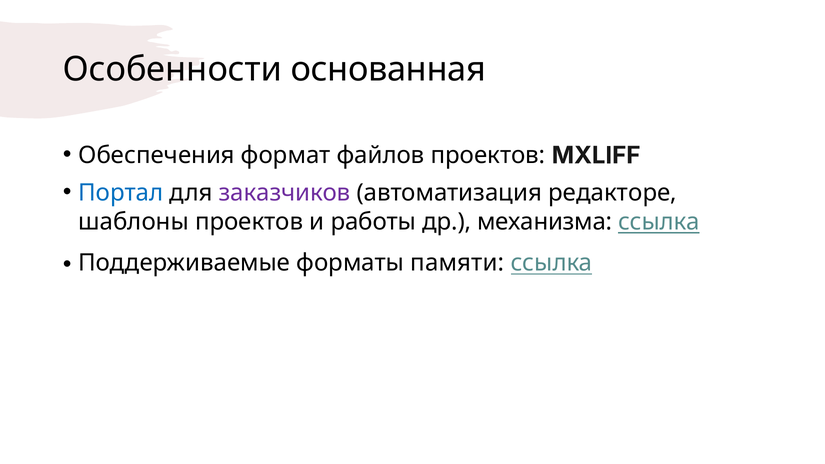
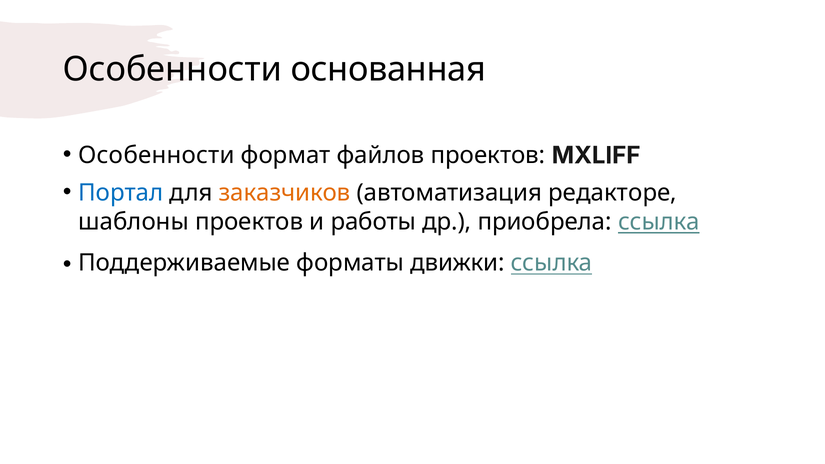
Обеспечения at (157, 155): Обеспечения -> Особенности
заказчиков colour: purple -> orange
механизма: механизма -> приобрела
памяти: памяти -> движки
